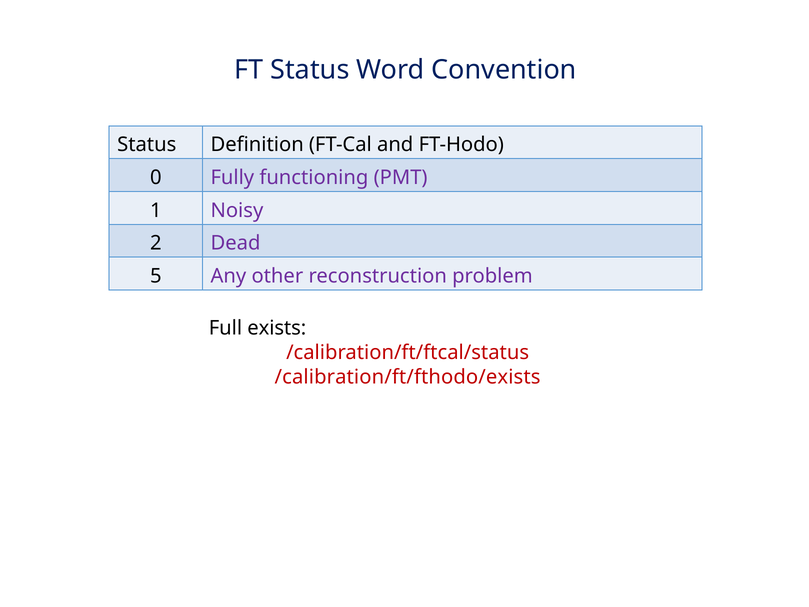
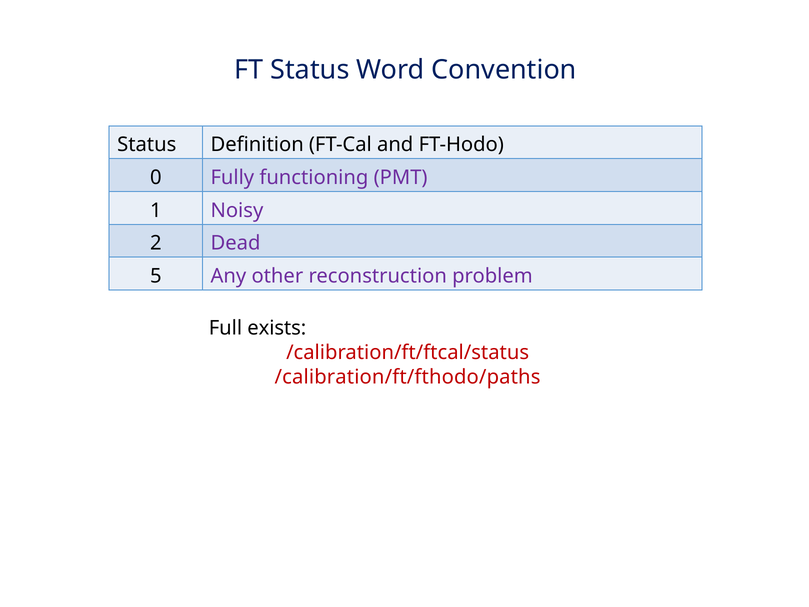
/calibration/ft/fthodo/exists: /calibration/ft/fthodo/exists -> /calibration/ft/fthodo/paths
